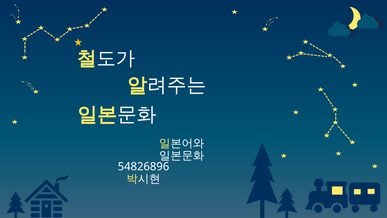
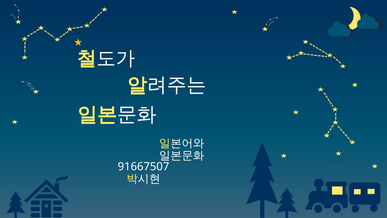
54826896: 54826896 -> 91667507
